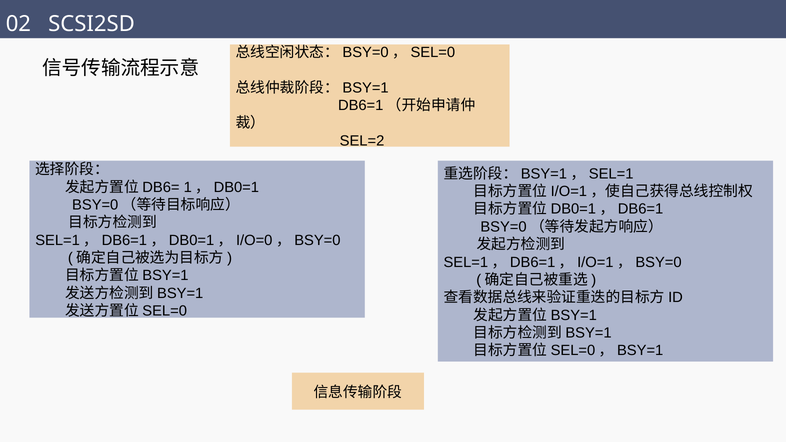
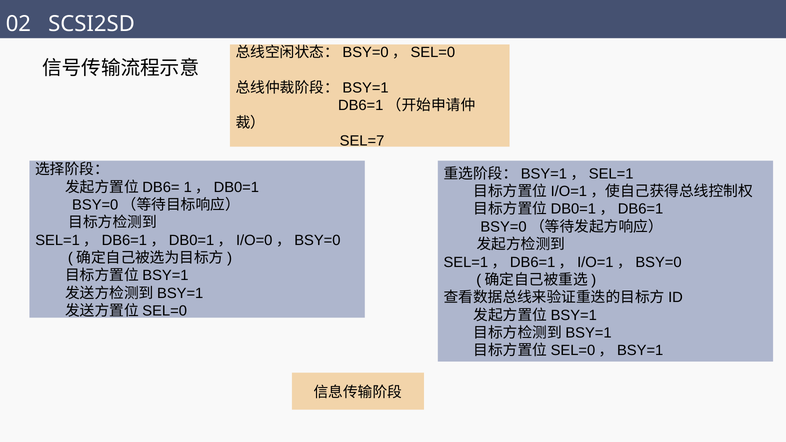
SEL=2: SEL=2 -> SEL=7
